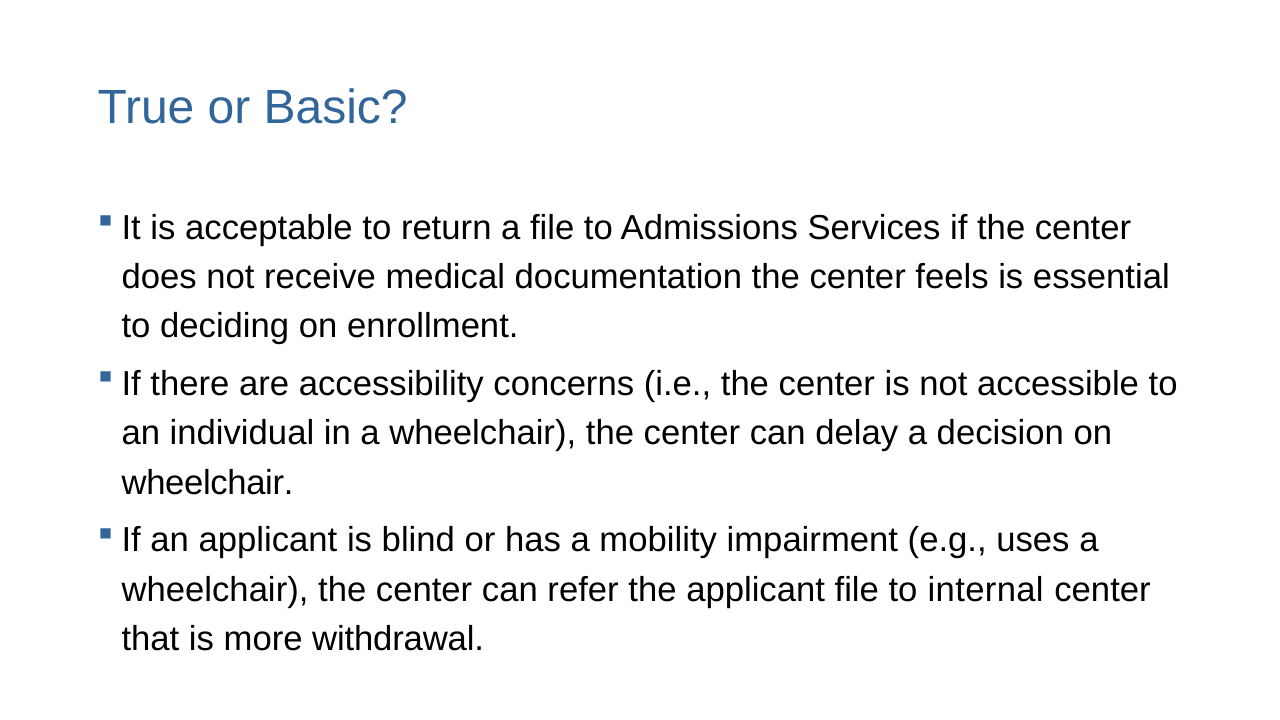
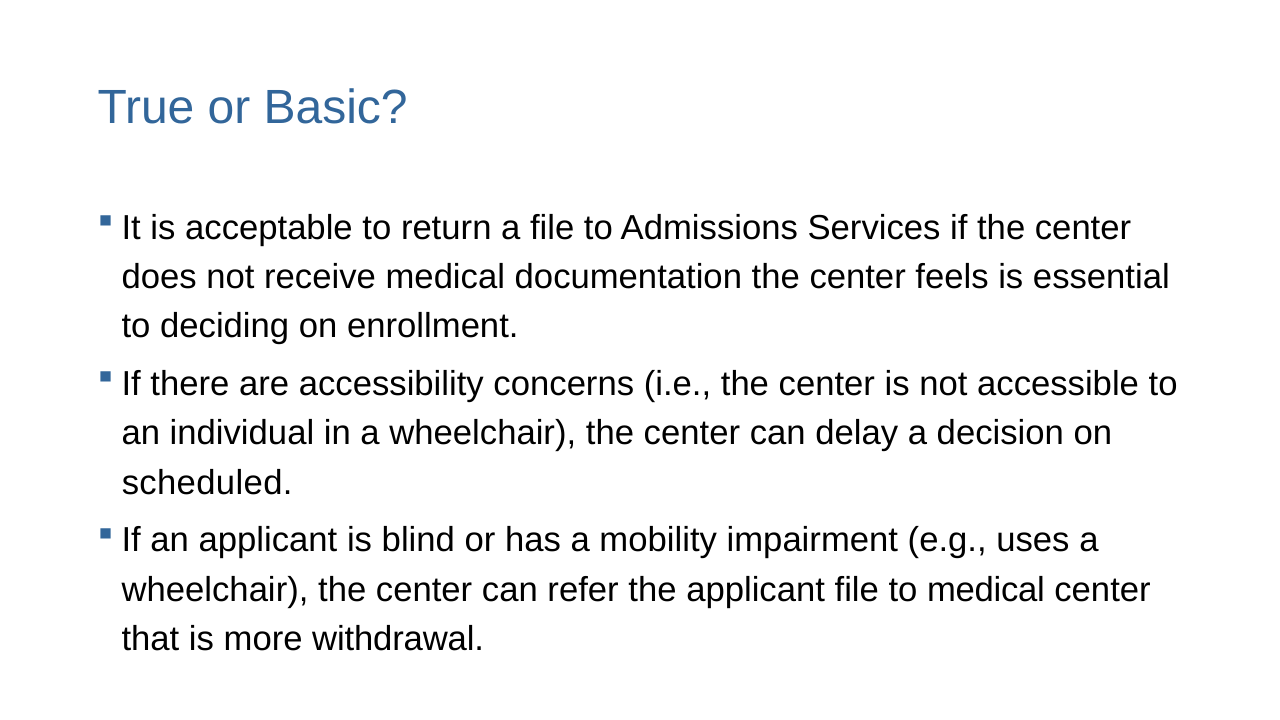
wheelchair at (207, 483): wheelchair -> scheduled
to internal: internal -> medical
